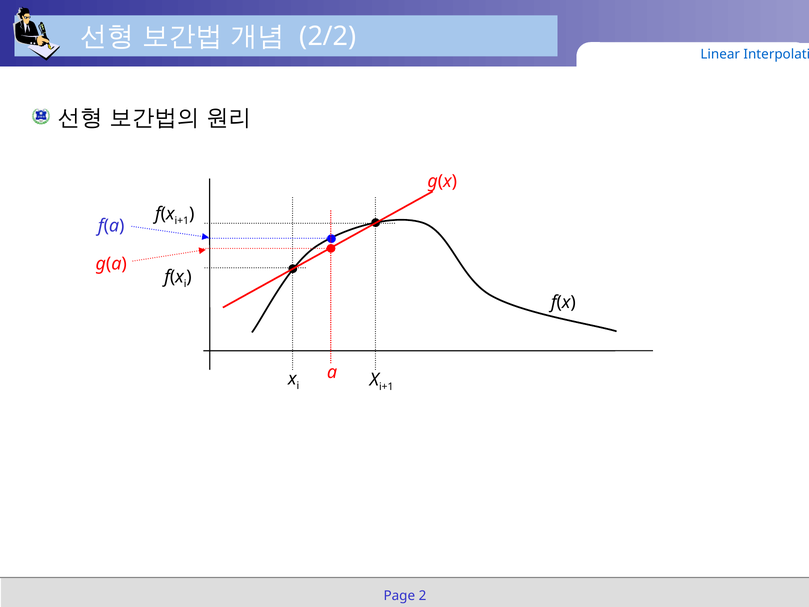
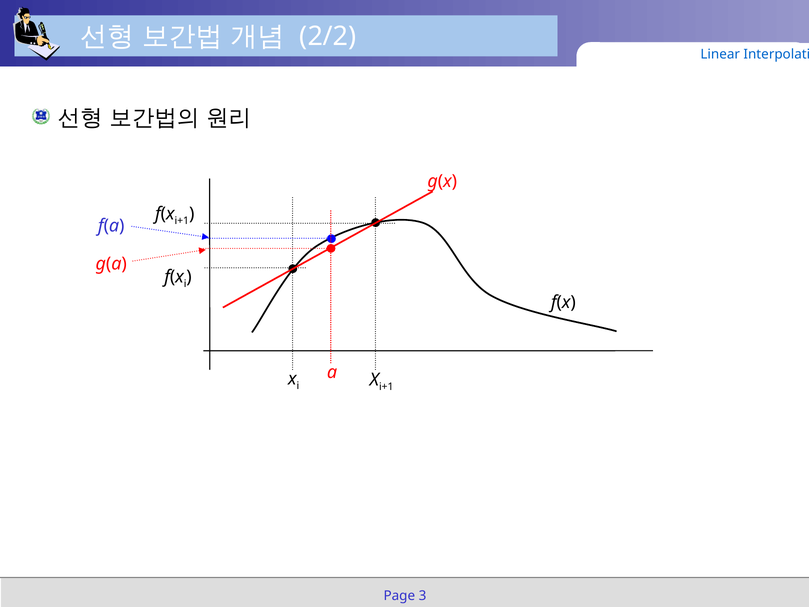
2: 2 -> 3
